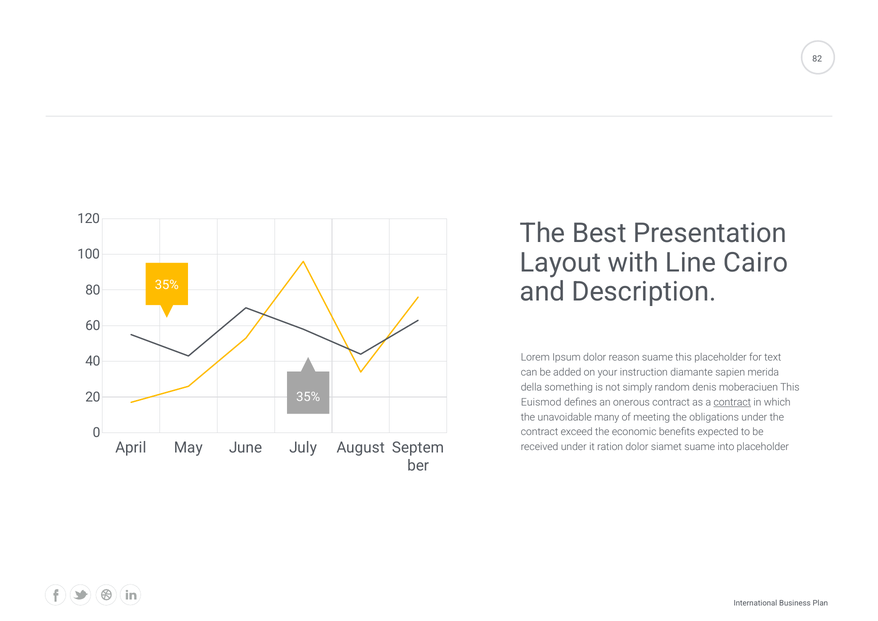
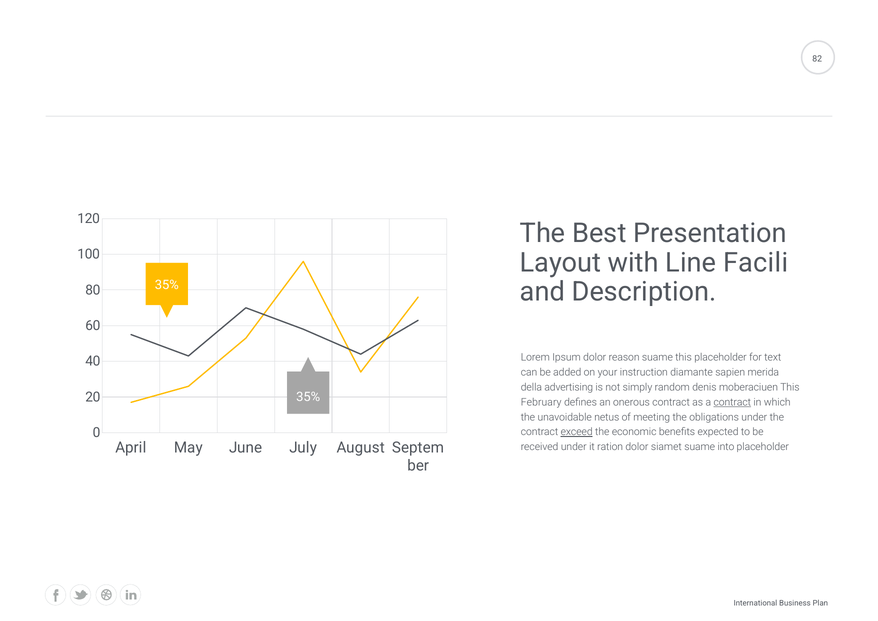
Cairo: Cairo -> Facili
something: something -> advertising
Euismod: Euismod -> February
many: many -> netus
exceed underline: none -> present
